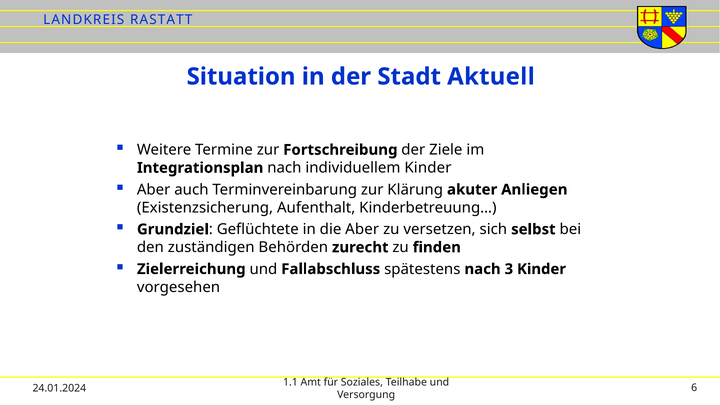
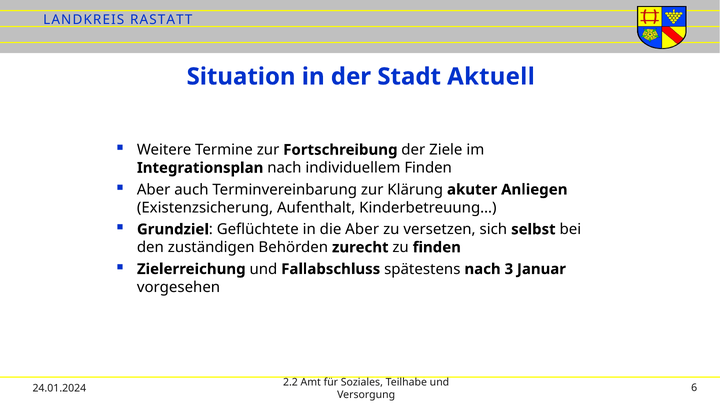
individuellem Kinder: Kinder -> Finden
3 Kinder: Kinder -> Januar
1.1: 1.1 -> 2.2
